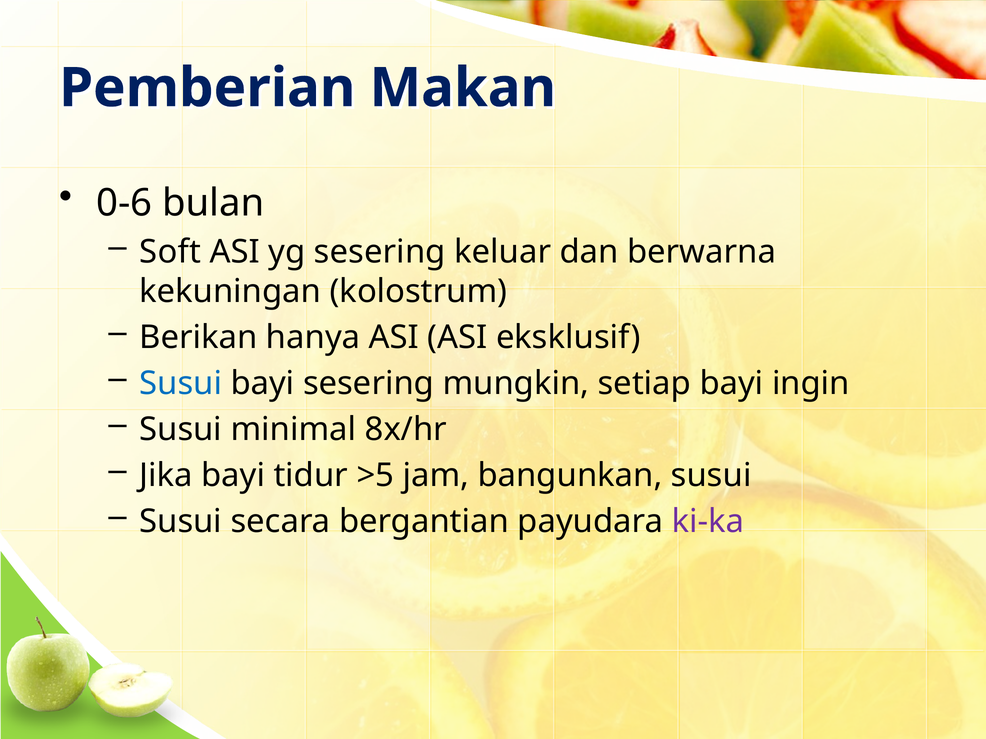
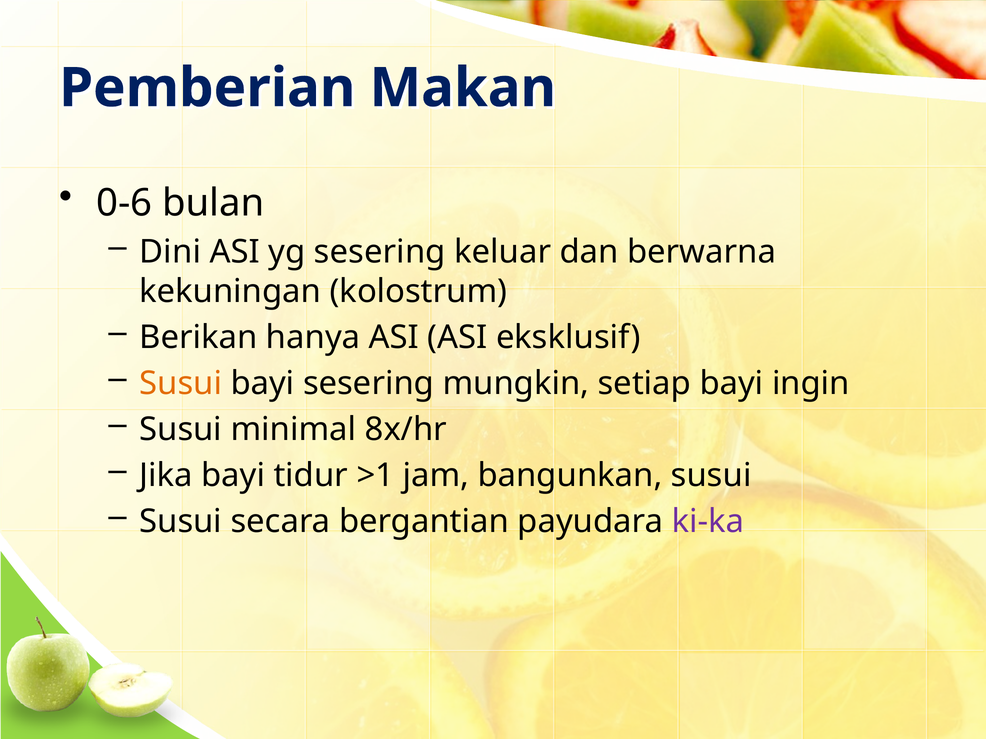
Soft: Soft -> Dini
Susui at (181, 384) colour: blue -> orange
>5: >5 -> >1
